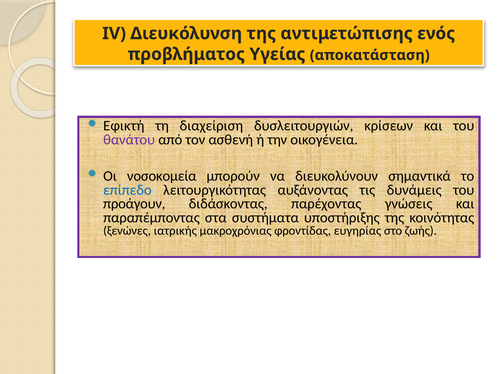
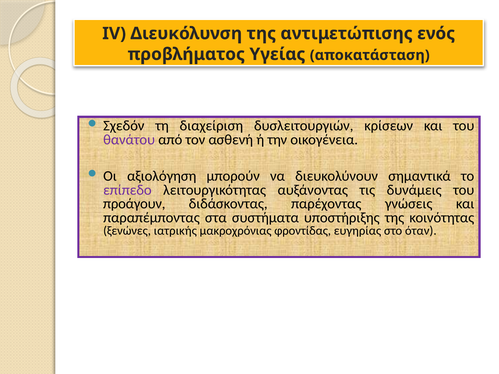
Εφικτή: Εφικτή -> Σχεδόν
νοσοκομεία: νοσοκομεία -> αξιολόγηση
επίπεδο colour: blue -> purple
ζωής: ζωής -> όταν
